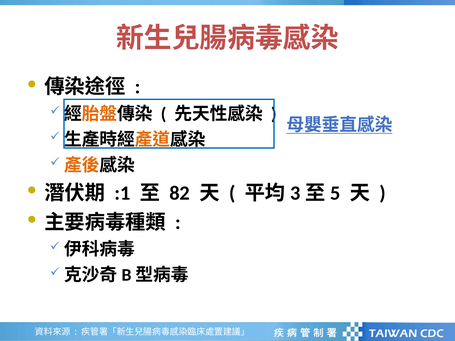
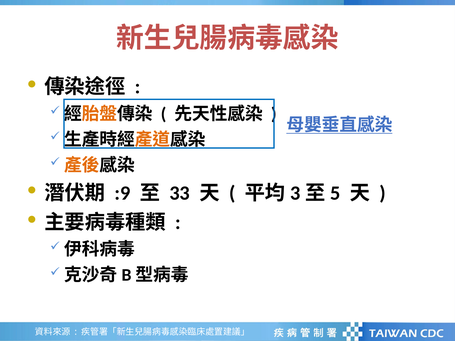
:1: :1 -> :9
82: 82 -> 33
